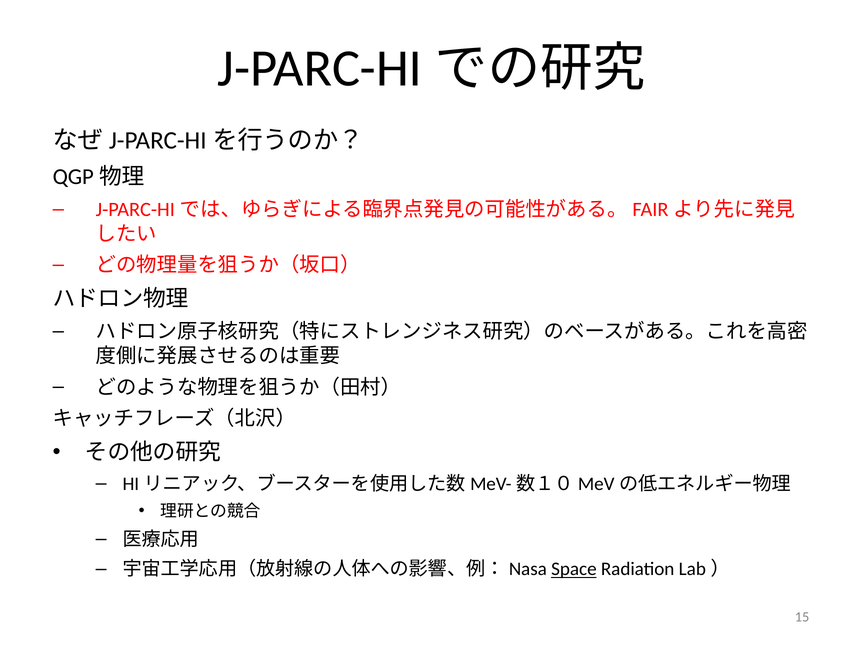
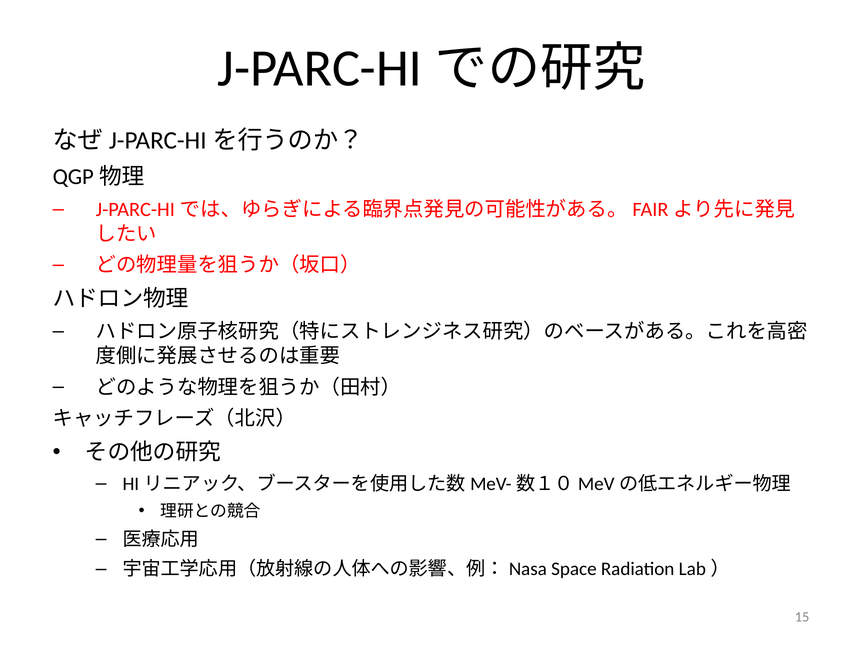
Space underline: present -> none
